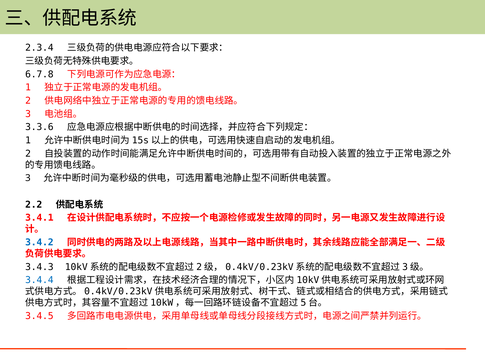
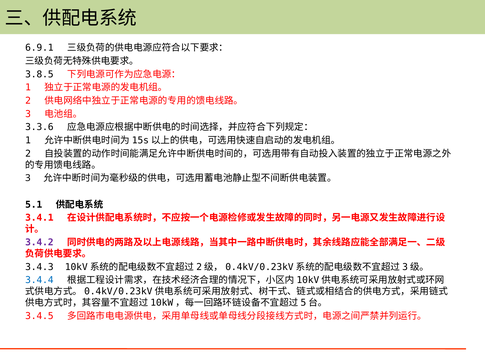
2.3.4: 2.3.4 -> 6.9.1
6.7.8: 6.7.8 -> 3.8.5
2.2: 2.2 -> 5.1
3.4.2 colour: blue -> purple
